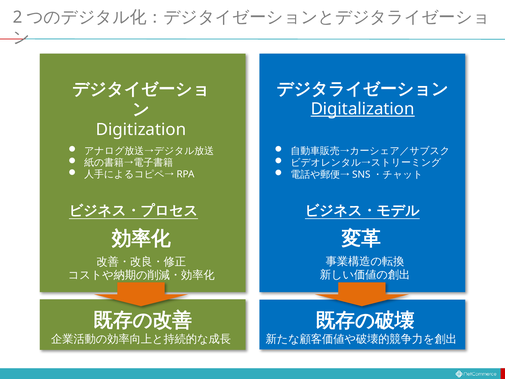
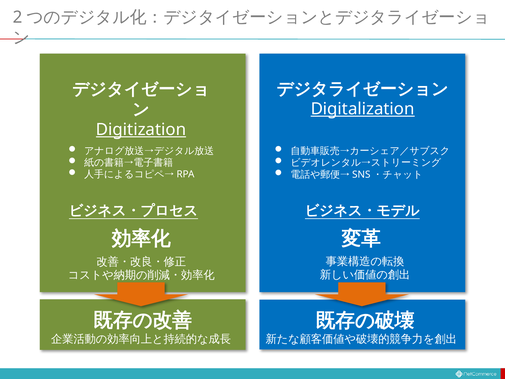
Digitization underline: none -> present
